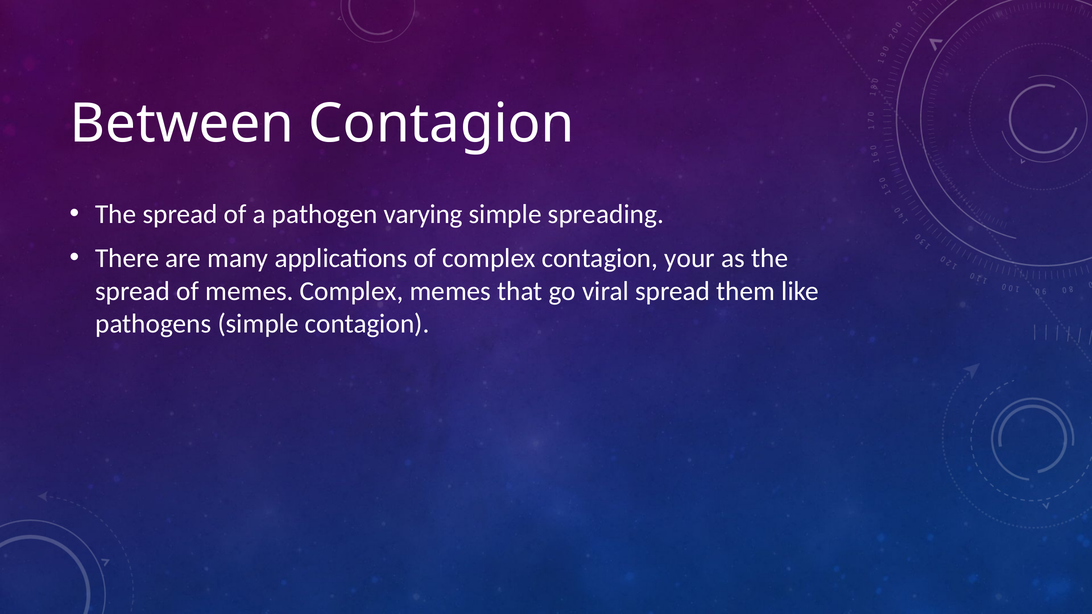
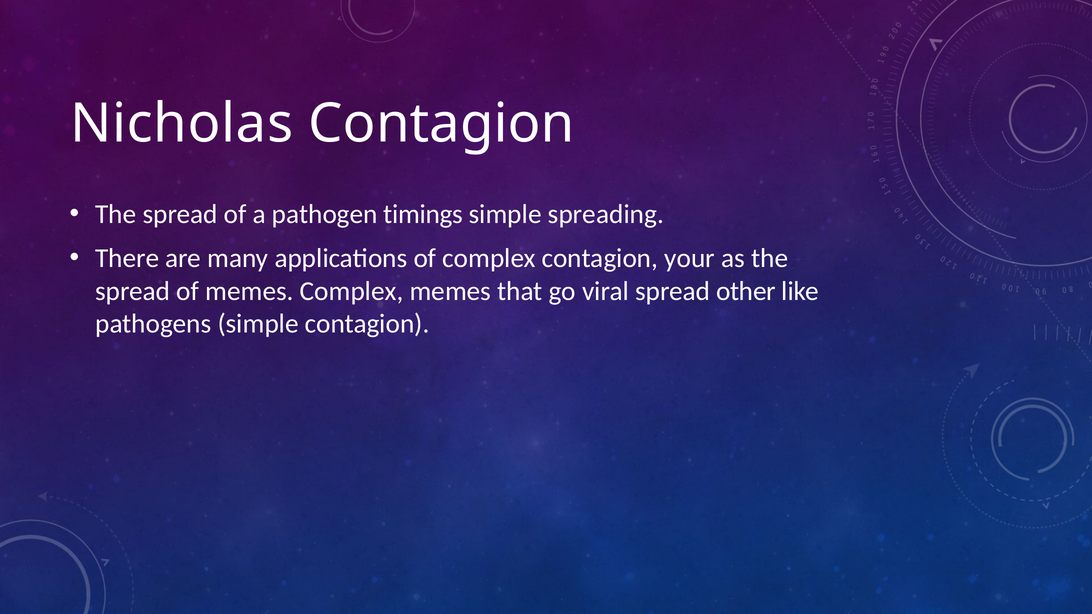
Between: Between -> Nicholas
varying: varying -> timings
them: them -> other
